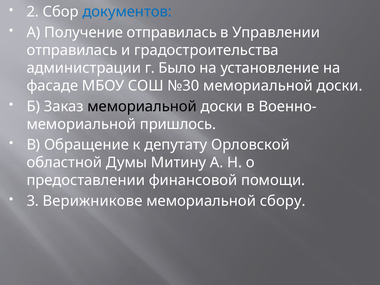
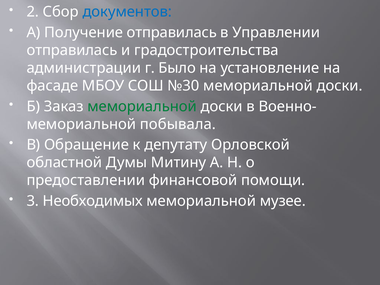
мемориальной at (142, 106) colour: black -> green
пришлось: пришлось -> побывала
Верижникове: Верижникове -> Необходимых
сбору: сбору -> музее
